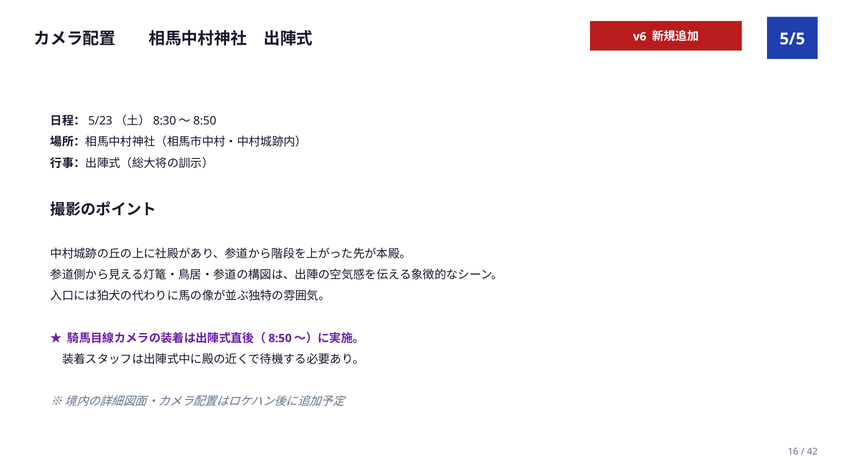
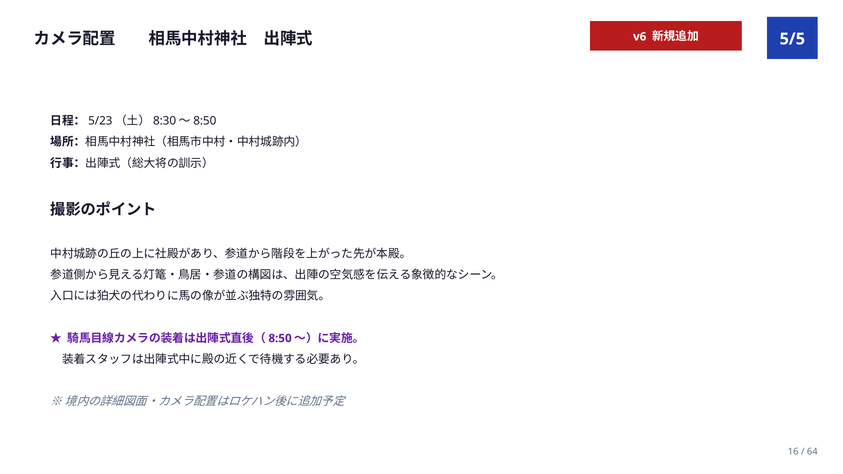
42: 42 -> 64
